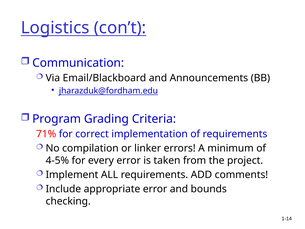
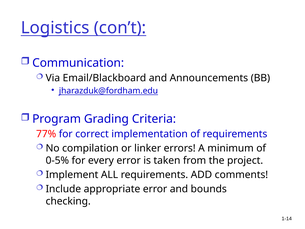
71%: 71% -> 77%
4-5%: 4-5% -> 0-5%
